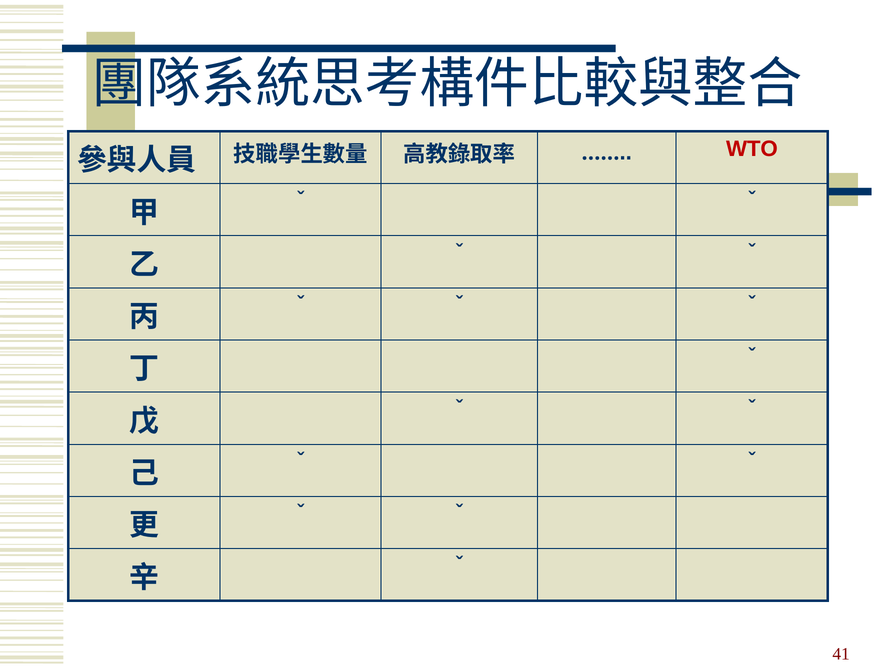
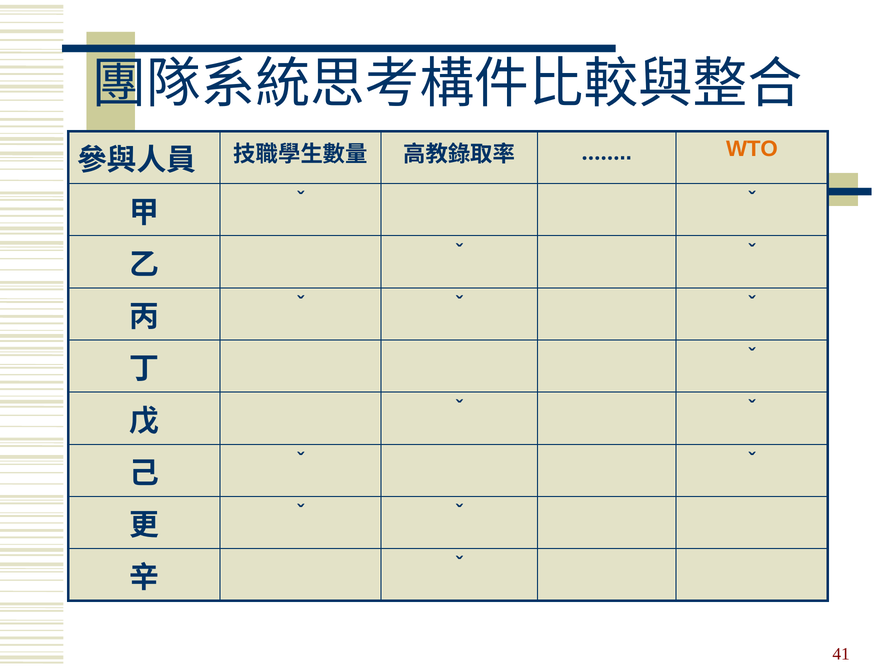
WTO colour: red -> orange
